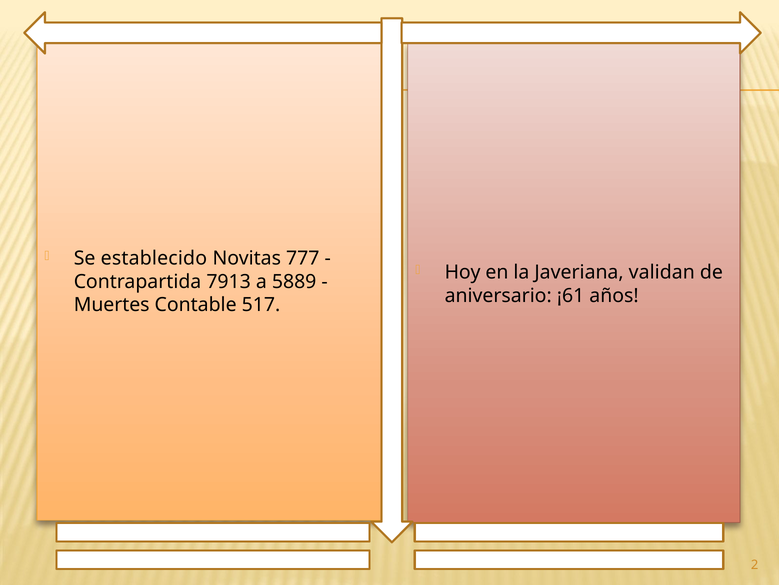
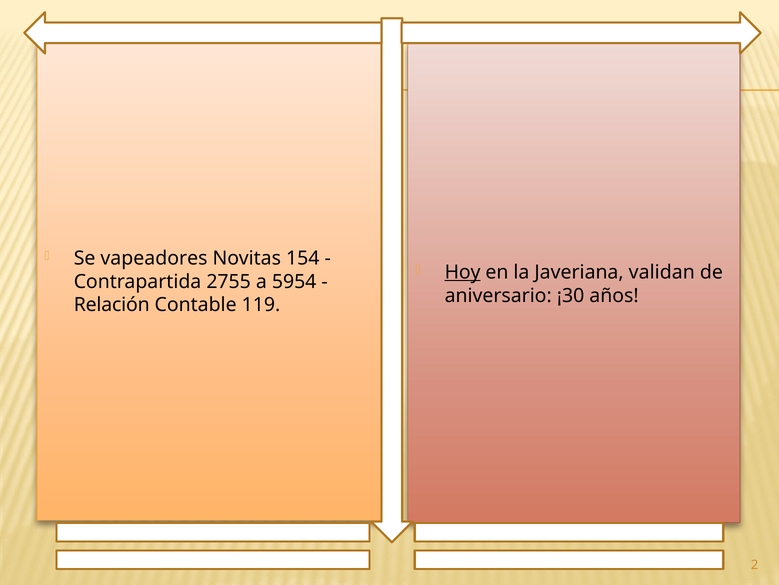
establecido: establecido -> vapeadores
777: 777 -> 154
Hoy underline: none -> present
7913: 7913 -> 2755
5889: 5889 -> 5954
¡61: ¡61 -> ¡30
Muertes: Muertes -> Relación
517: 517 -> 119
